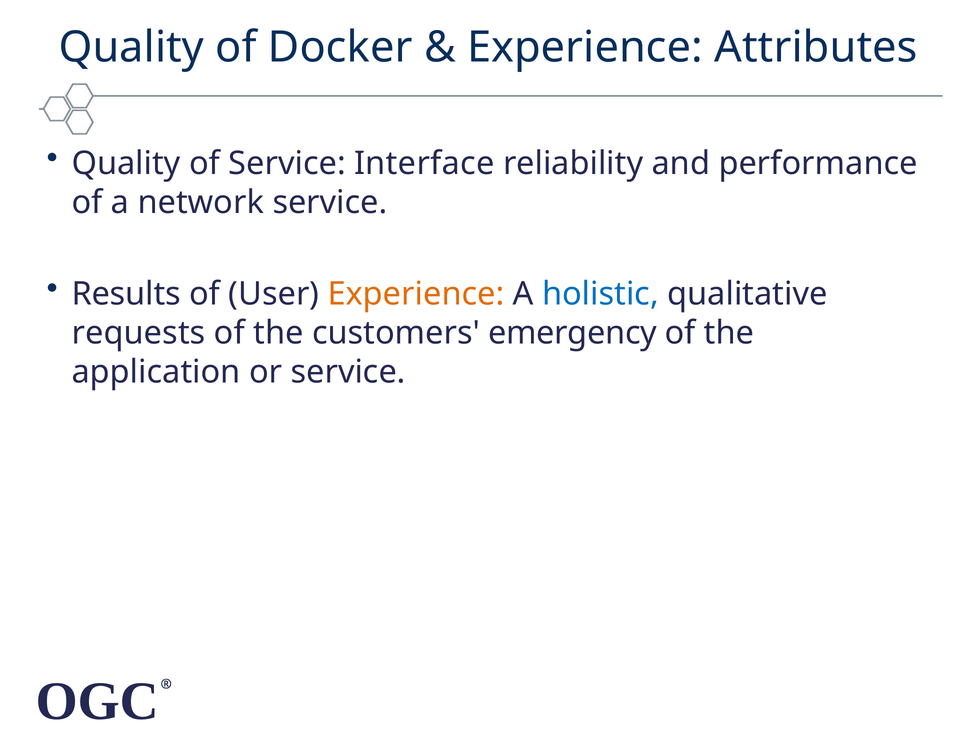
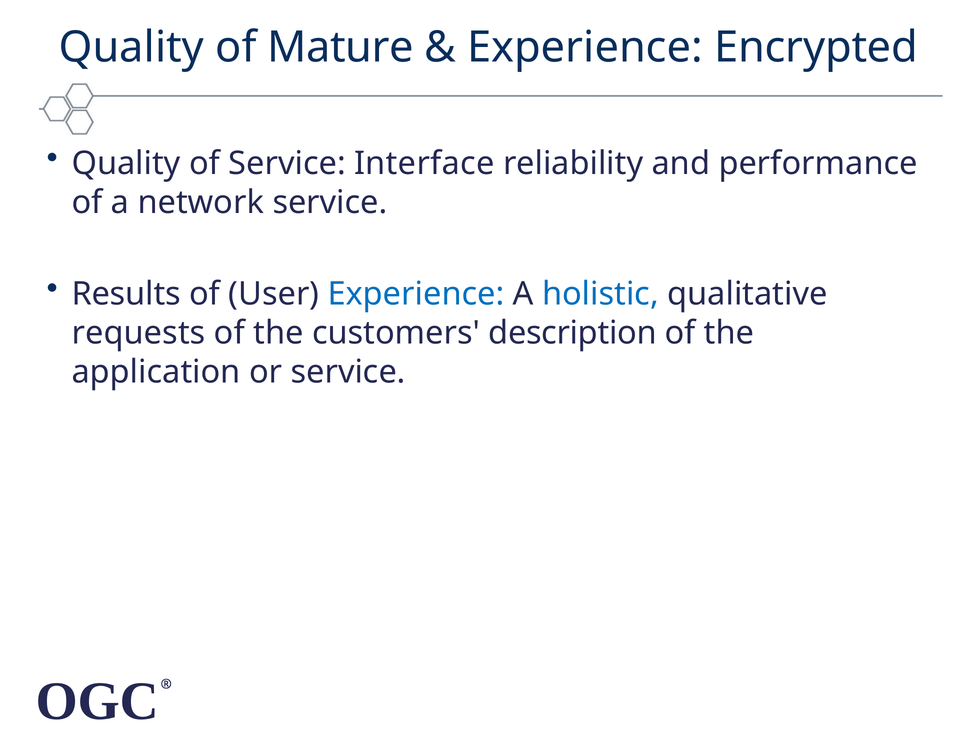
Docker: Docker -> Mature
Attributes: Attributes -> Encrypted
Experience at (416, 294) colour: orange -> blue
emergency: emergency -> description
